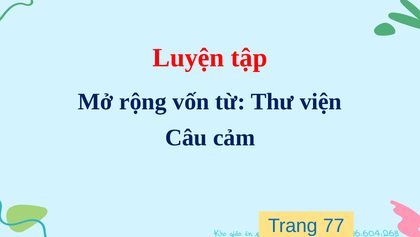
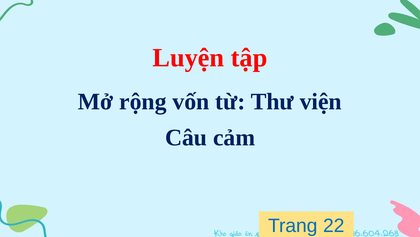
77: 77 -> 22
